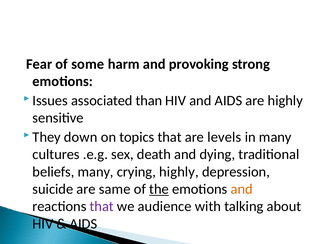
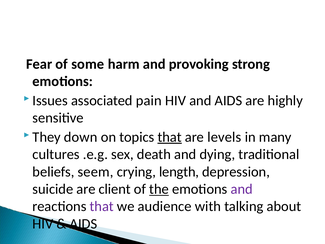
than: than -> pain
that at (170, 137) underline: none -> present
beliefs many: many -> seem
crying highly: highly -> length
same: same -> client
and at (242, 189) colour: orange -> purple
